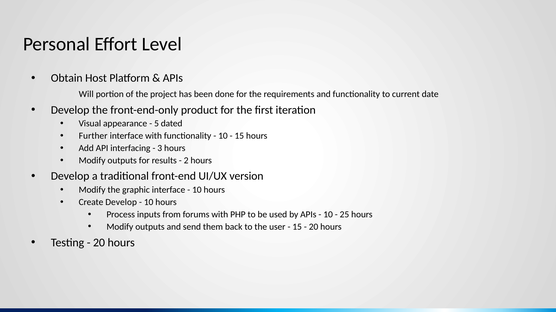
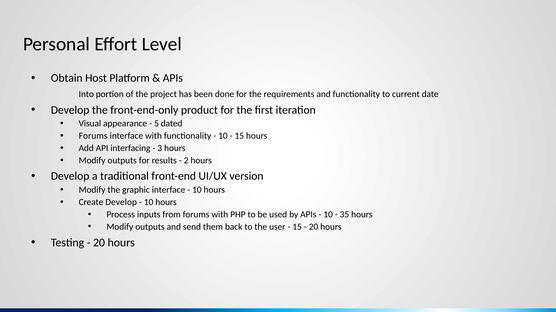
Will: Will -> Into
Further at (93, 136): Further -> Forums
25: 25 -> 35
